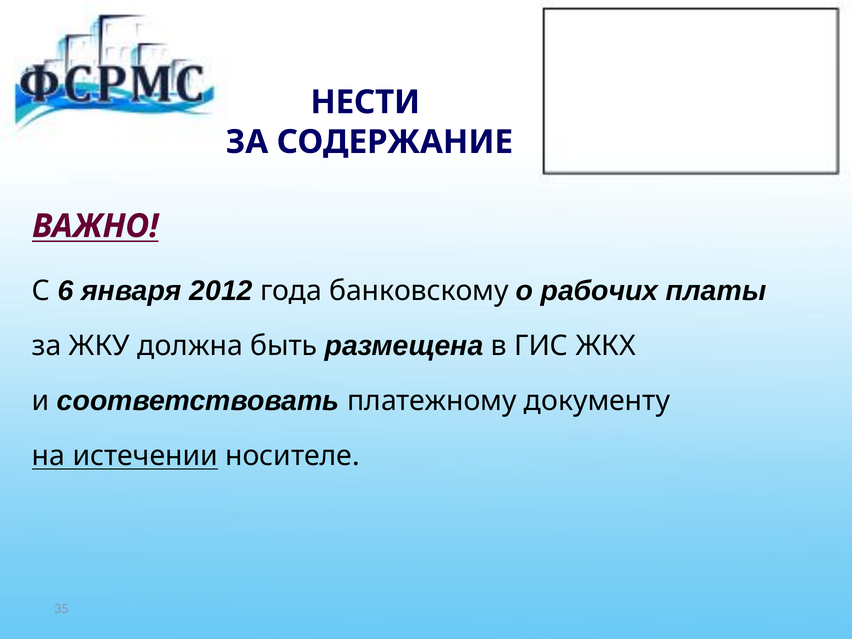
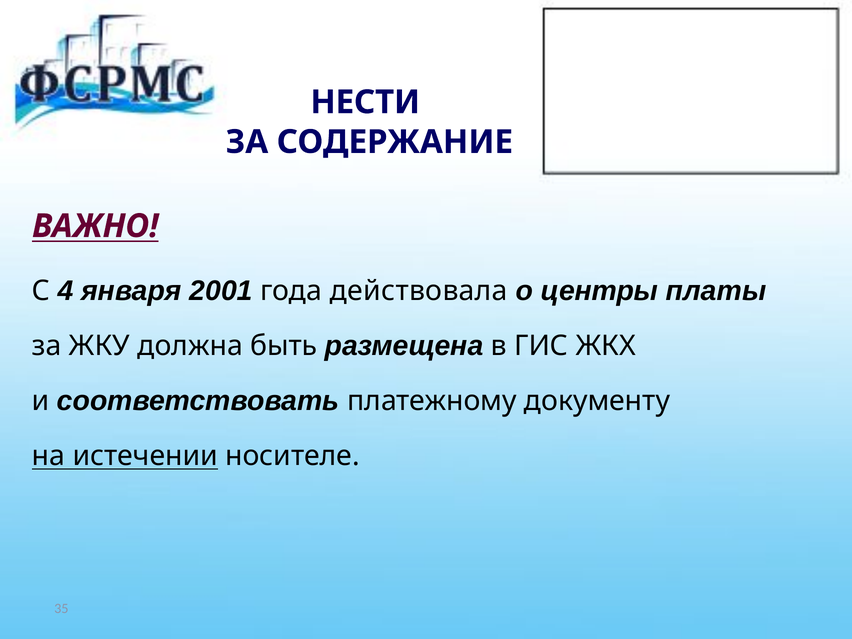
6: 6 -> 4
2012: 2012 -> 2001
банковскому: банковскому -> действовала
рабочих: рабочих -> центры
